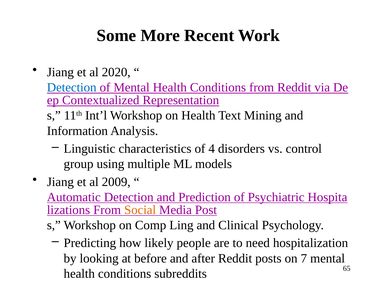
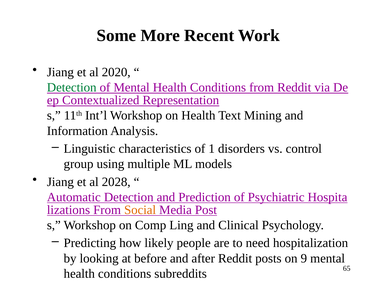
Detection at (72, 87) colour: blue -> green
4: 4 -> 1
2009: 2009 -> 2028
7: 7 -> 9
